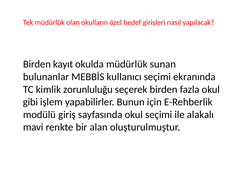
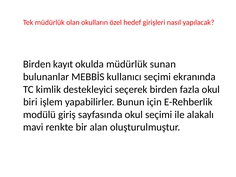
zorunluluğu: zorunluluğu -> destekleyici
gibi: gibi -> biri
